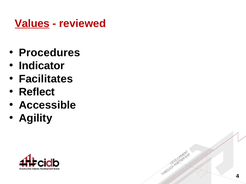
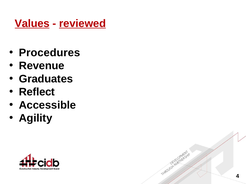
reviewed underline: none -> present
Indicator: Indicator -> Revenue
Facilitates: Facilitates -> Graduates
